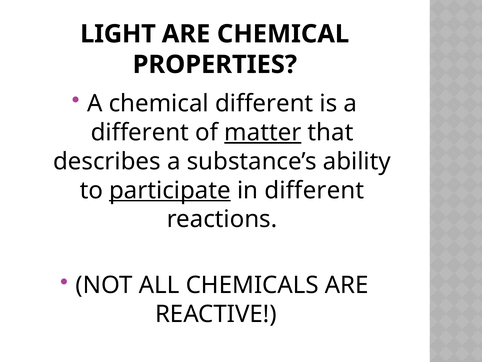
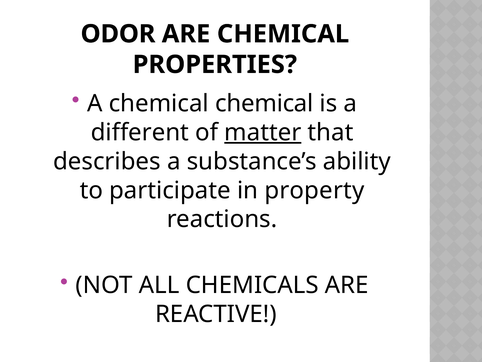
LIGHT: LIGHT -> ODOR
chemical different: different -> chemical
participate underline: present -> none
in different: different -> property
